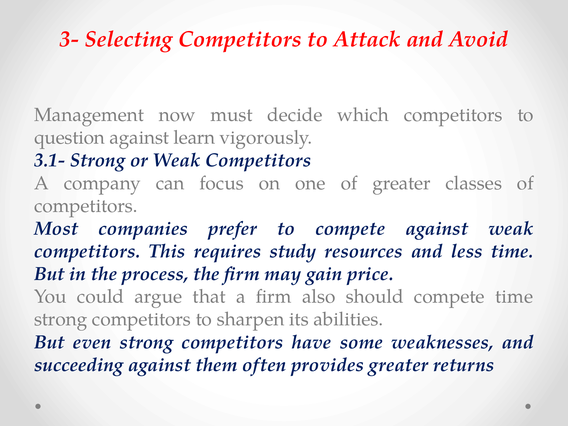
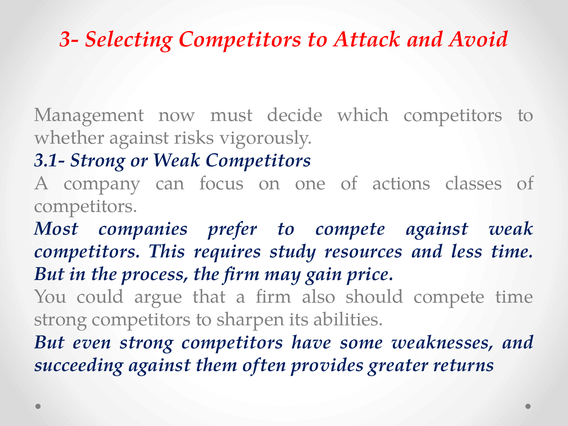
question: question -> whether
learn: learn -> risks
of greater: greater -> actions
